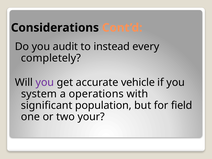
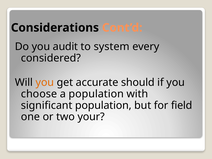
instead: instead -> system
completely: completely -> considered
you at (45, 82) colour: purple -> orange
vehicle: vehicle -> should
system: system -> choose
a operations: operations -> population
